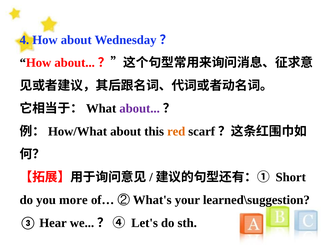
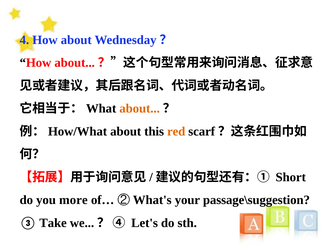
about at (140, 108) colour: purple -> orange
learned\suggestion: learned\suggestion -> passage\suggestion
Hear: Hear -> Take
